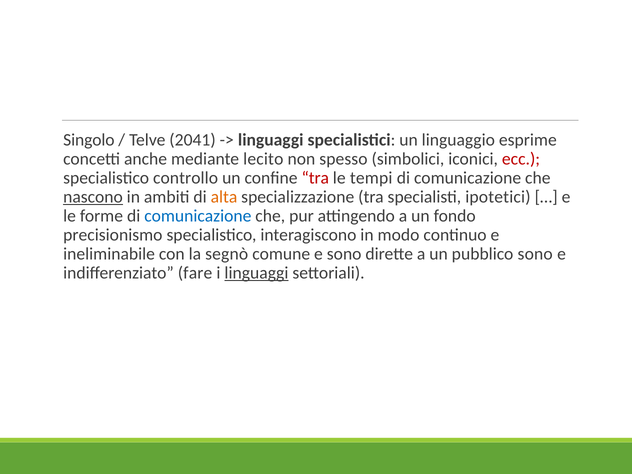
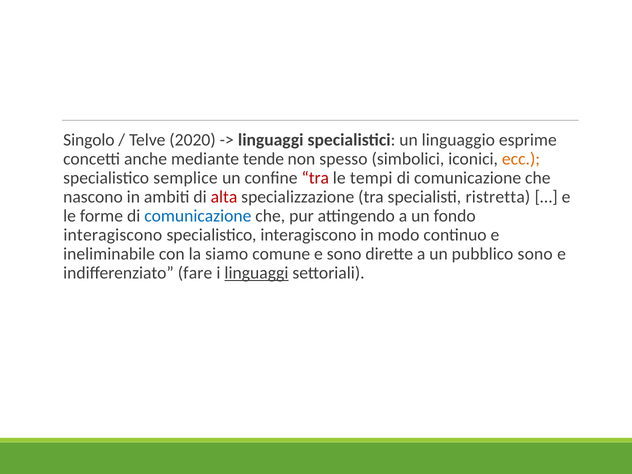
2041: 2041 -> 2020
lecito: lecito -> tende
ecc colour: red -> orange
controllo: controllo -> semplice
nascono underline: present -> none
alta colour: orange -> red
ipotetici: ipotetici -> ristretta
precisionismo at (113, 235): precisionismo -> interagiscono
segnò: segnò -> siamo
